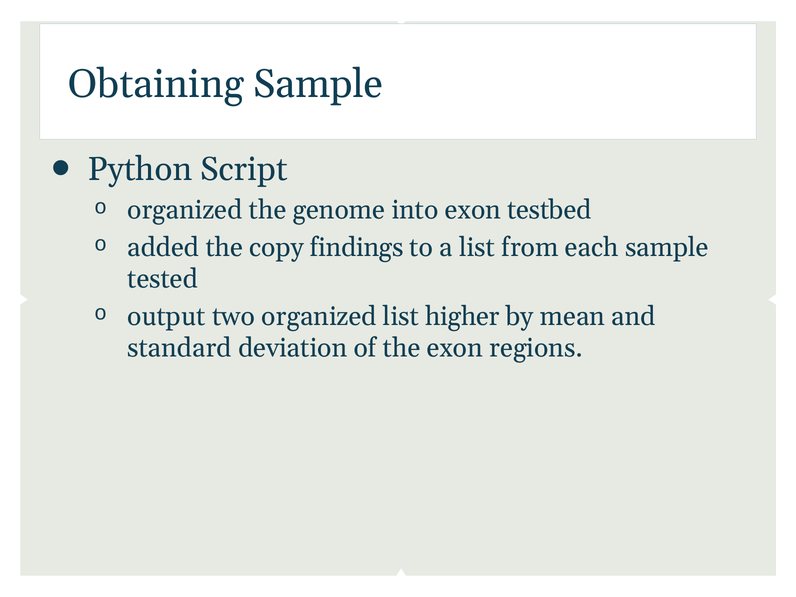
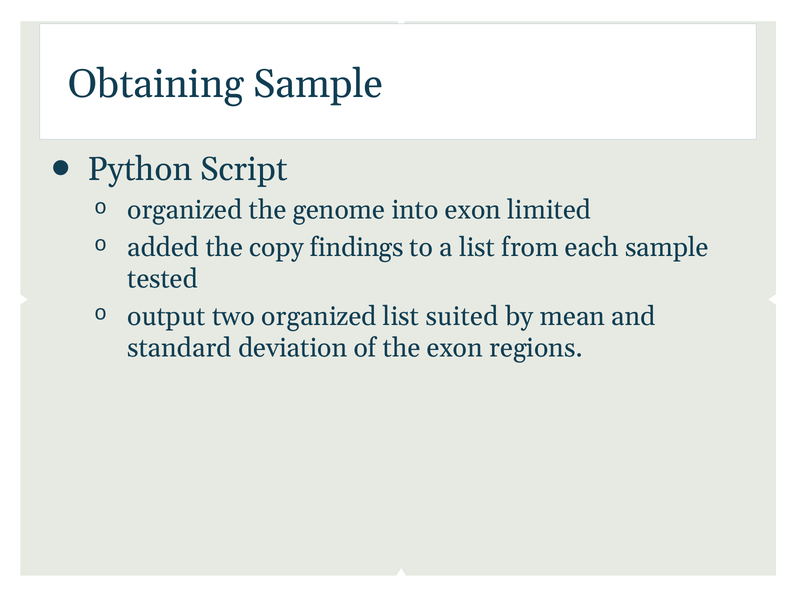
testbed: testbed -> limited
higher: higher -> suited
